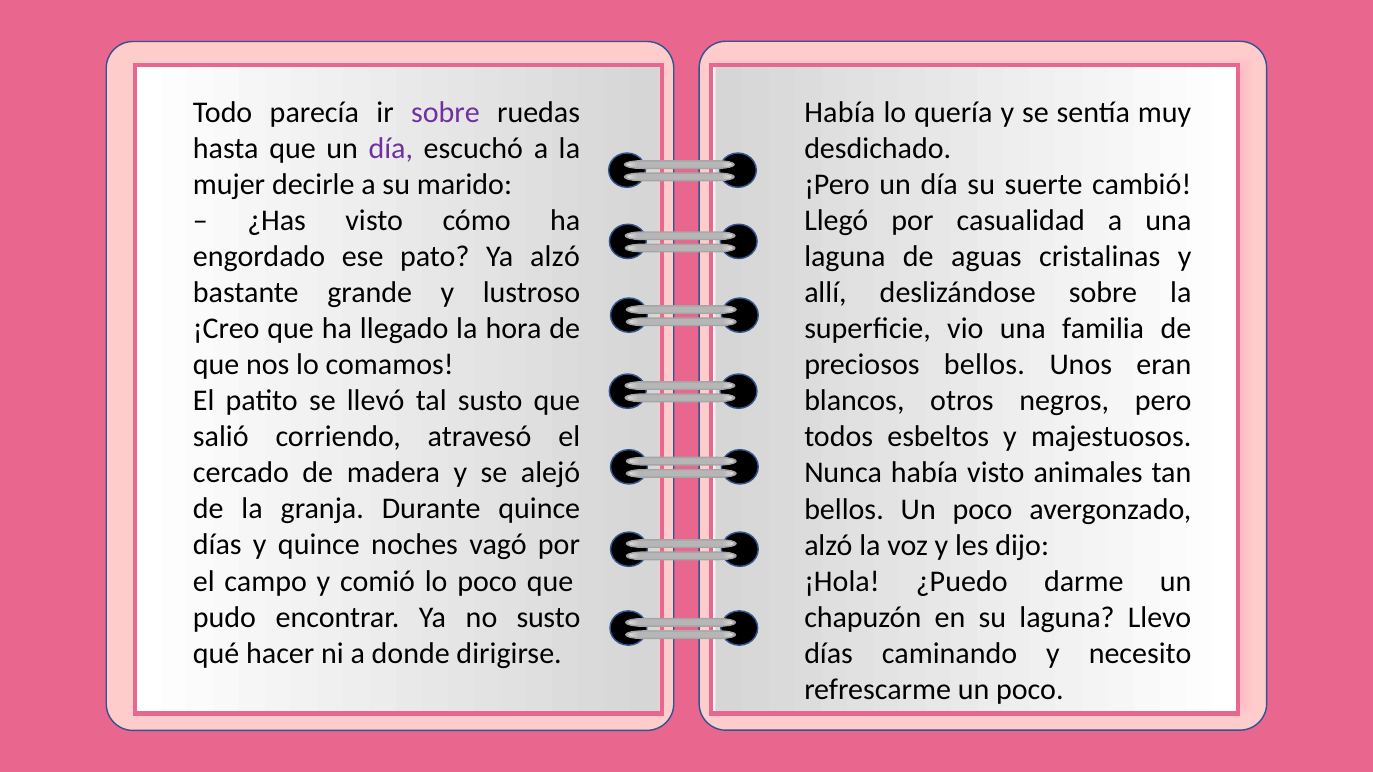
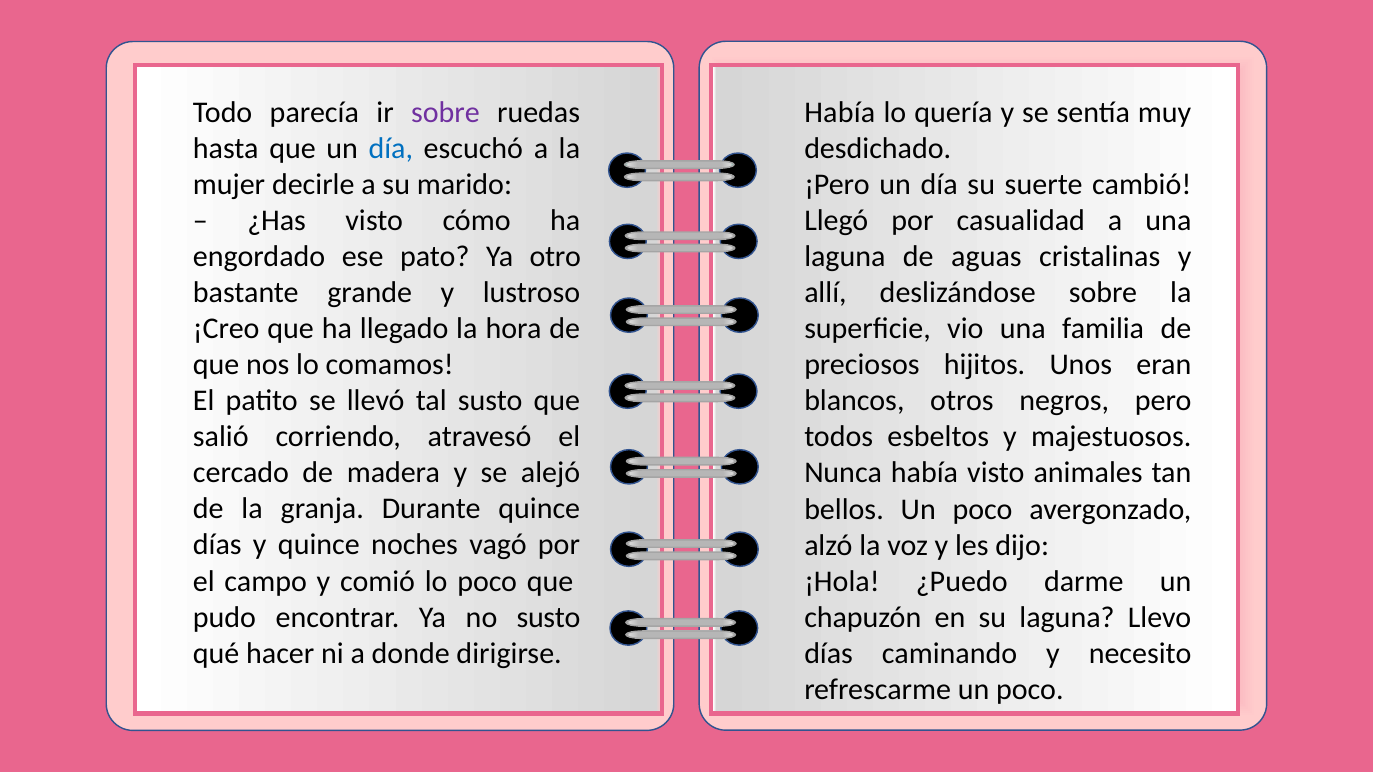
día at (391, 149) colour: purple -> blue
Ya alzó: alzó -> otro
preciosos bellos: bellos -> hijitos
